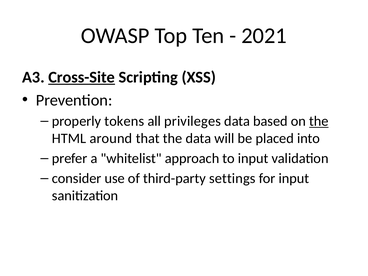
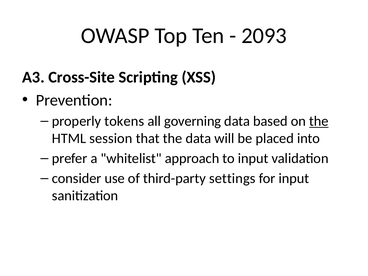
2021: 2021 -> 2093
Cross-Site underline: present -> none
privileges: privileges -> governing
around: around -> session
